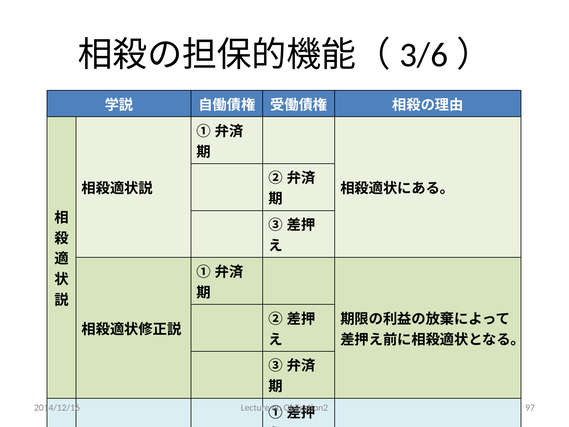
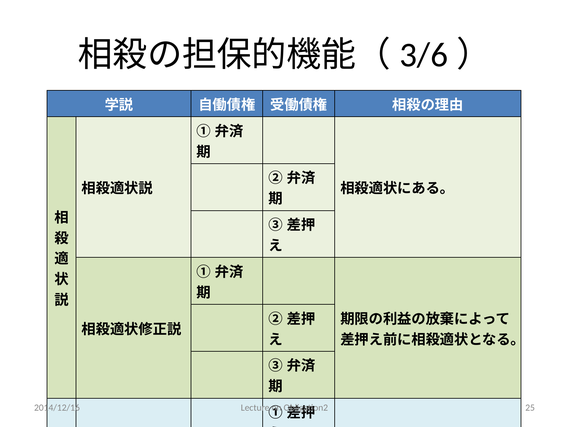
97: 97 -> 25
